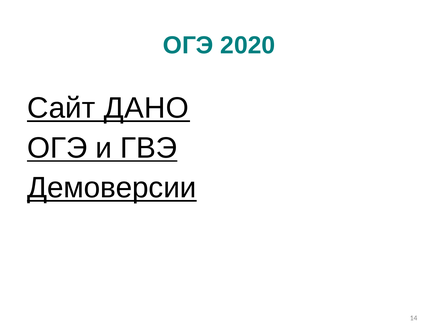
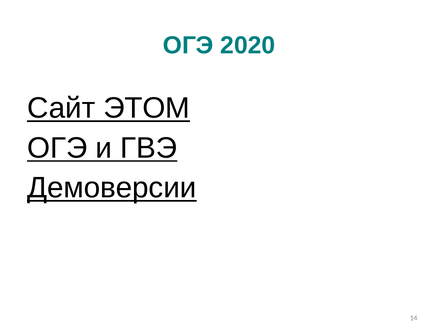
ДАНО: ДАНО -> ЭТОМ
